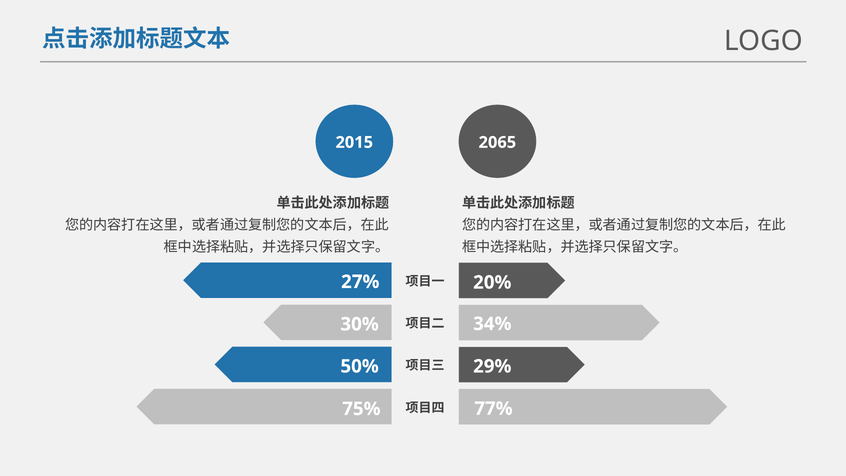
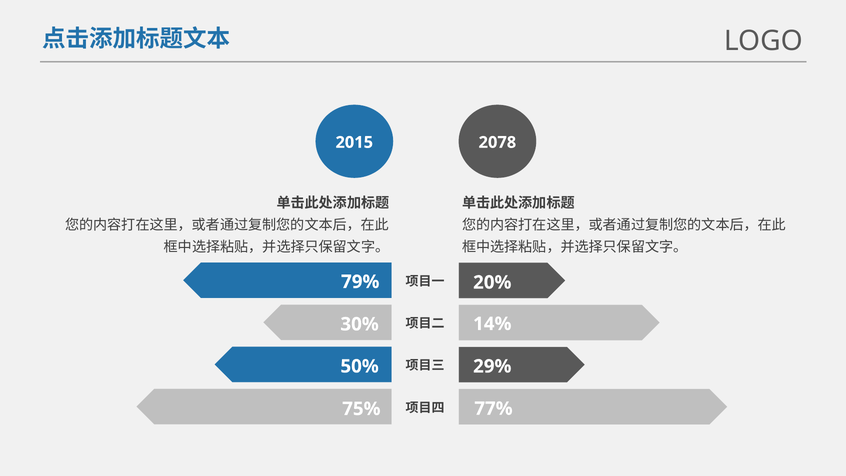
2065: 2065 -> 2078
27%: 27% -> 79%
34%: 34% -> 14%
